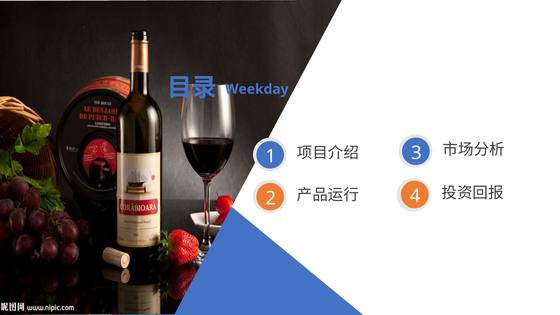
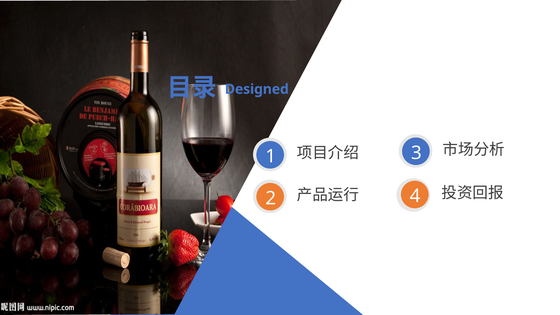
Weekday: Weekday -> Designed
